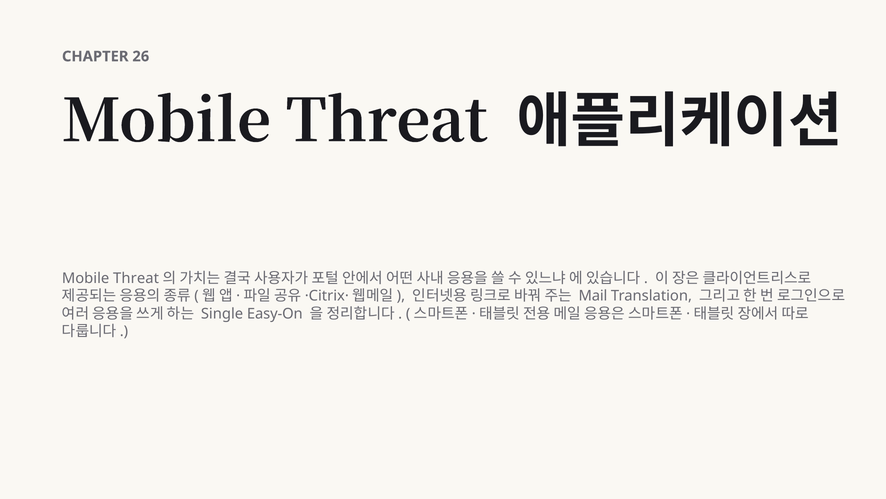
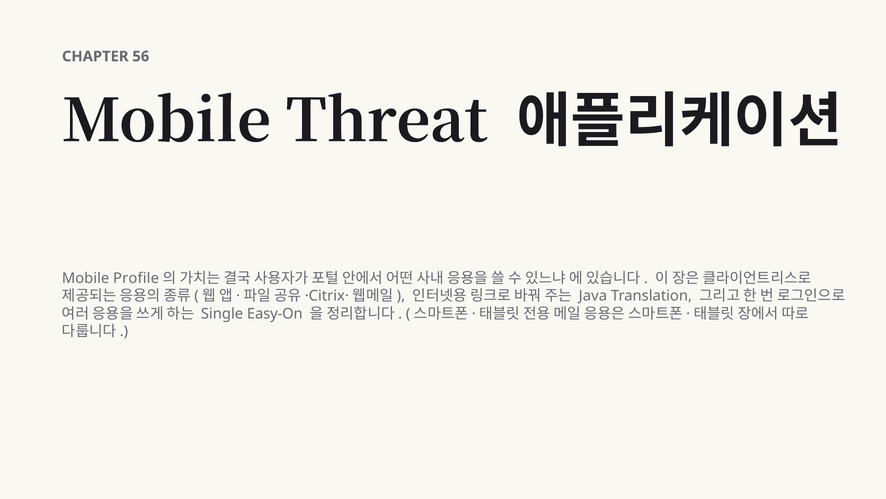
26: 26 -> 56
Threat at (136, 278): Threat -> Profile
Mail: Mail -> Java
